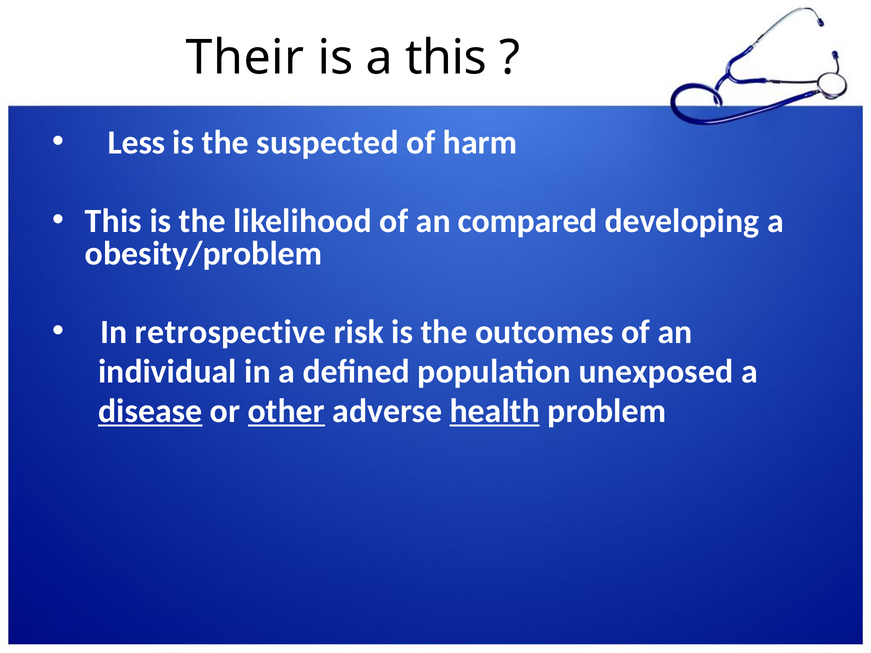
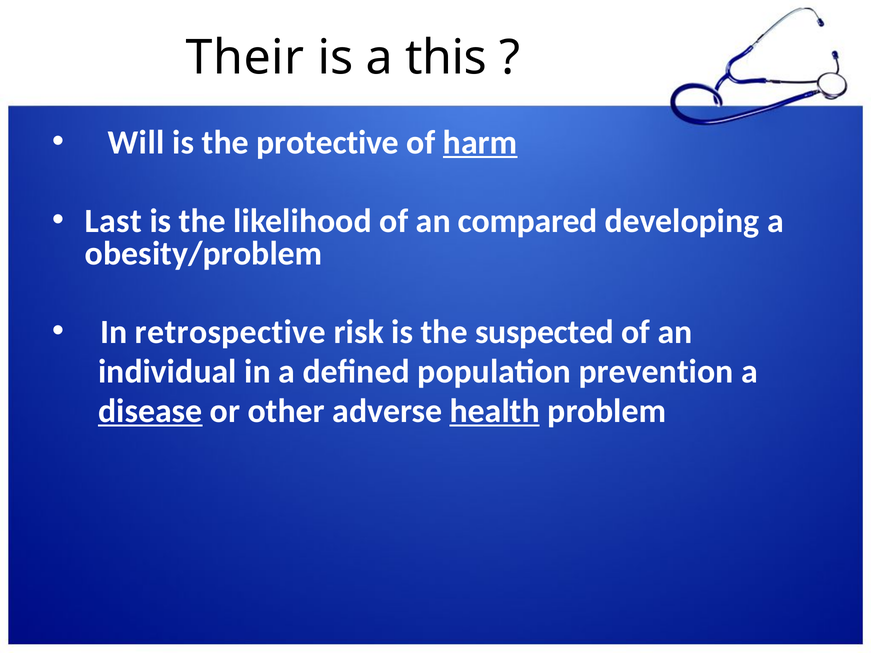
Less: Less -> Will
suspected: suspected -> protective
harm underline: none -> present
This at (113, 221): This -> Last
outcomes: outcomes -> suspected
unexposed: unexposed -> prevention
other underline: present -> none
